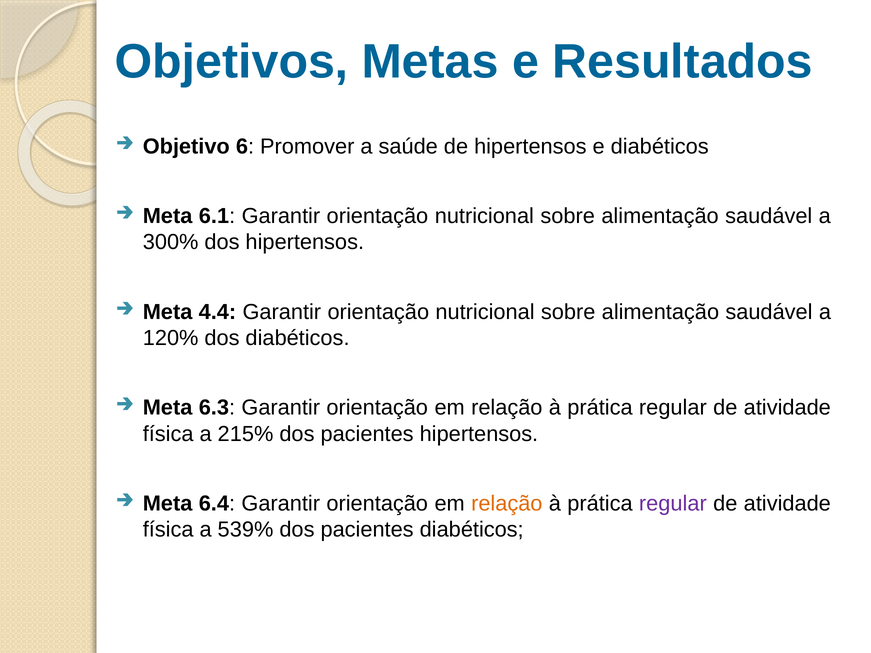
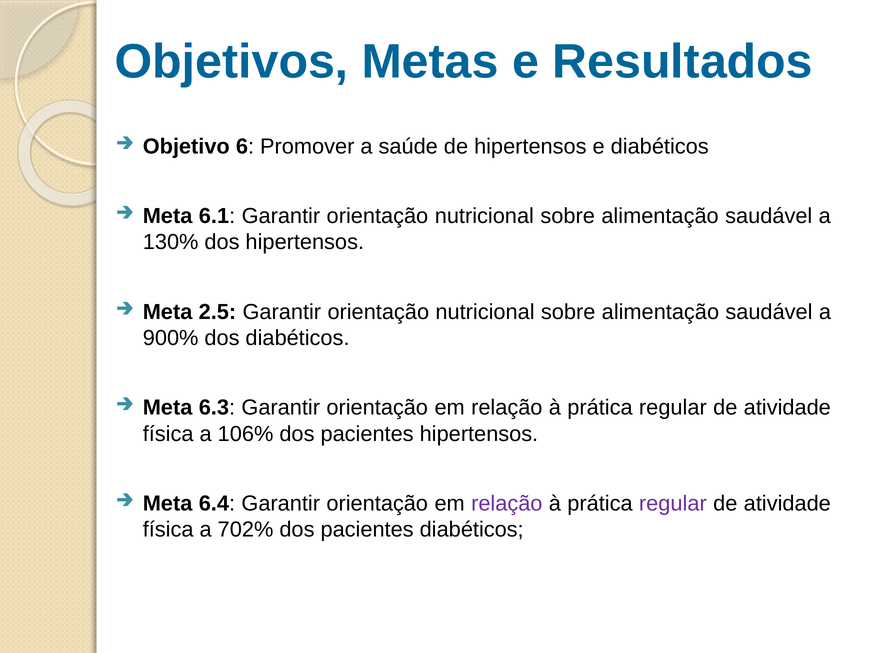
300%: 300% -> 130%
4.4: 4.4 -> 2.5
120%: 120% -> 900%
215%: 215% -> 106%
relação at (507, 504) colour: orange -> purple
539%: 539% -> 702%
